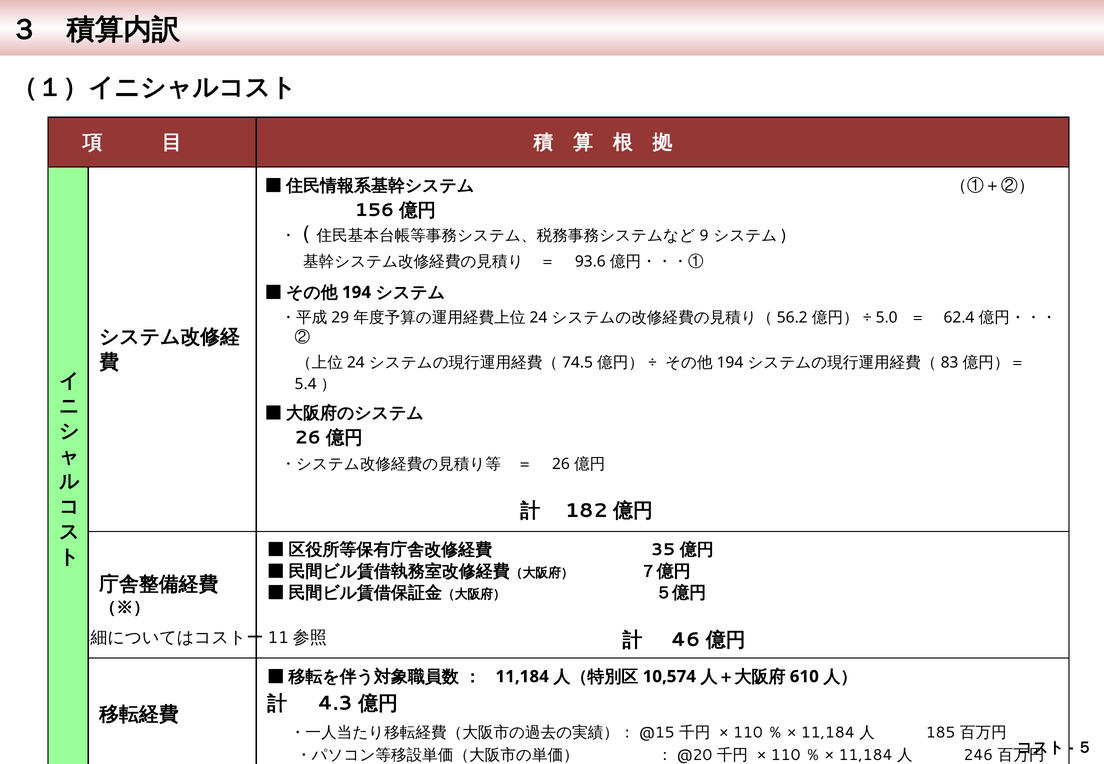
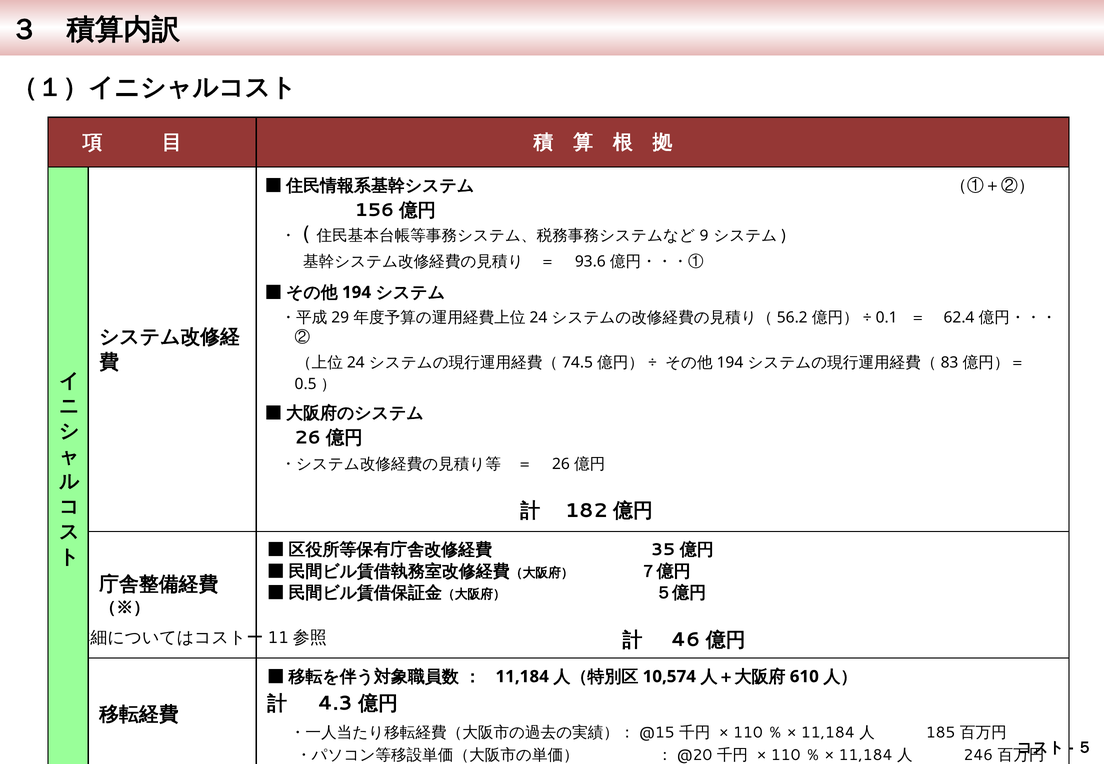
5.0: 5.0 -> 0.1
5.4: 5.4 -> 0.5
